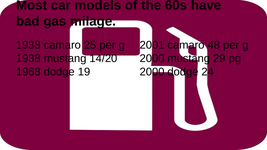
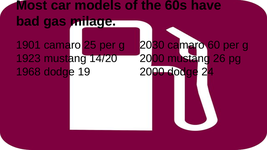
1938 at (28, 45): 1938 -> 1901
2001: 2001 -> 2030
48: 48 -> 60
1938 at (28, 59): 1938 -> 1923
29: 29 -> 26
